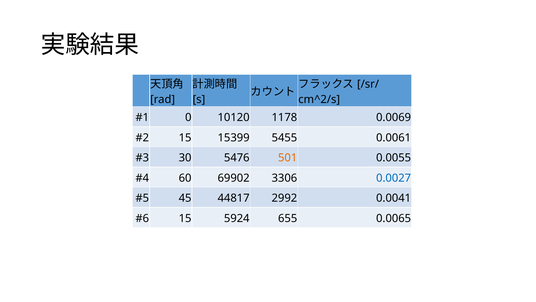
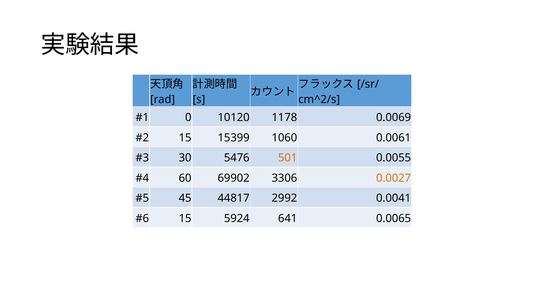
5455: 5455 -> 1060
0.0027 colour: blue -> orange
655: 655 -> 641
